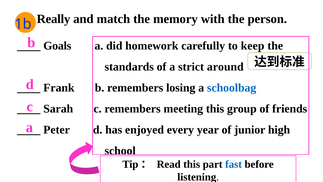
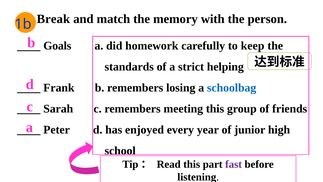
Really: Really -> Break
around: around -> helping
fast colour: blue -> purple
